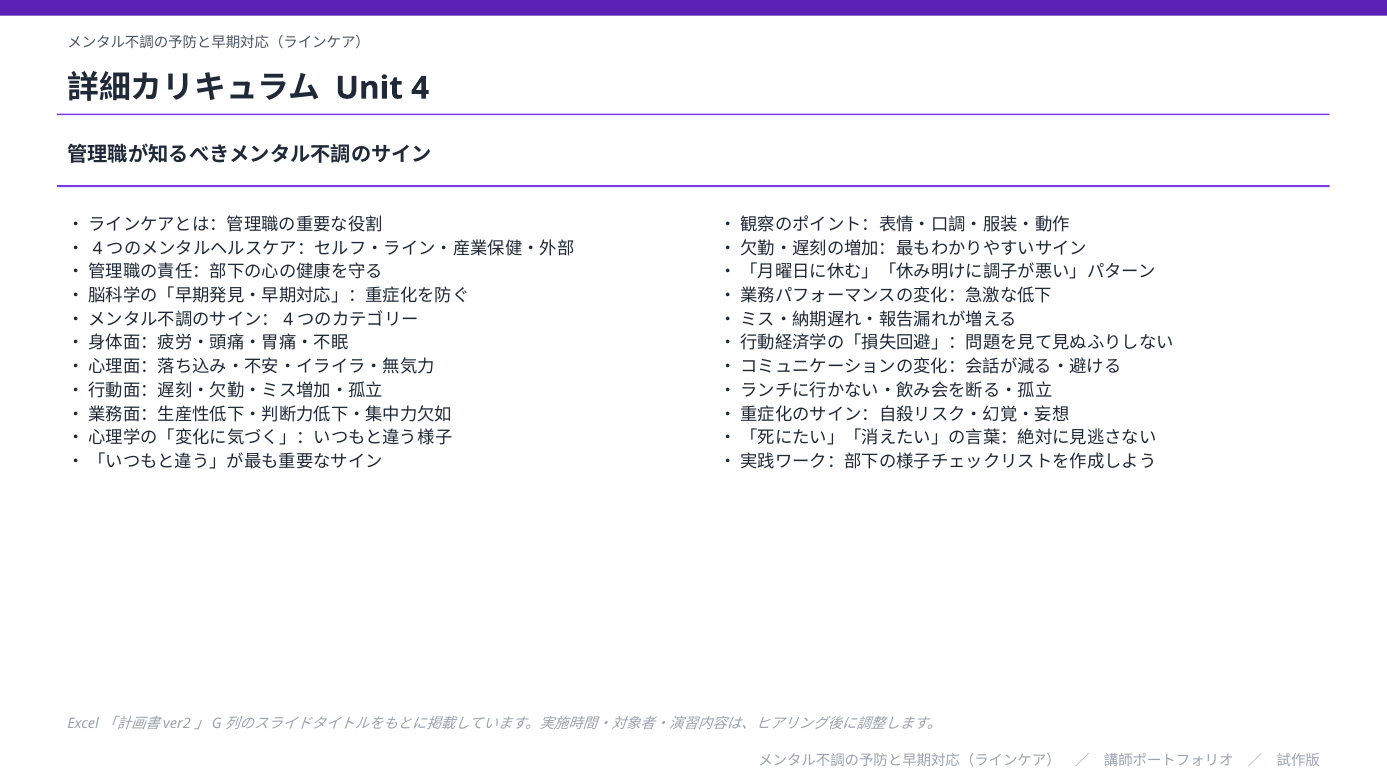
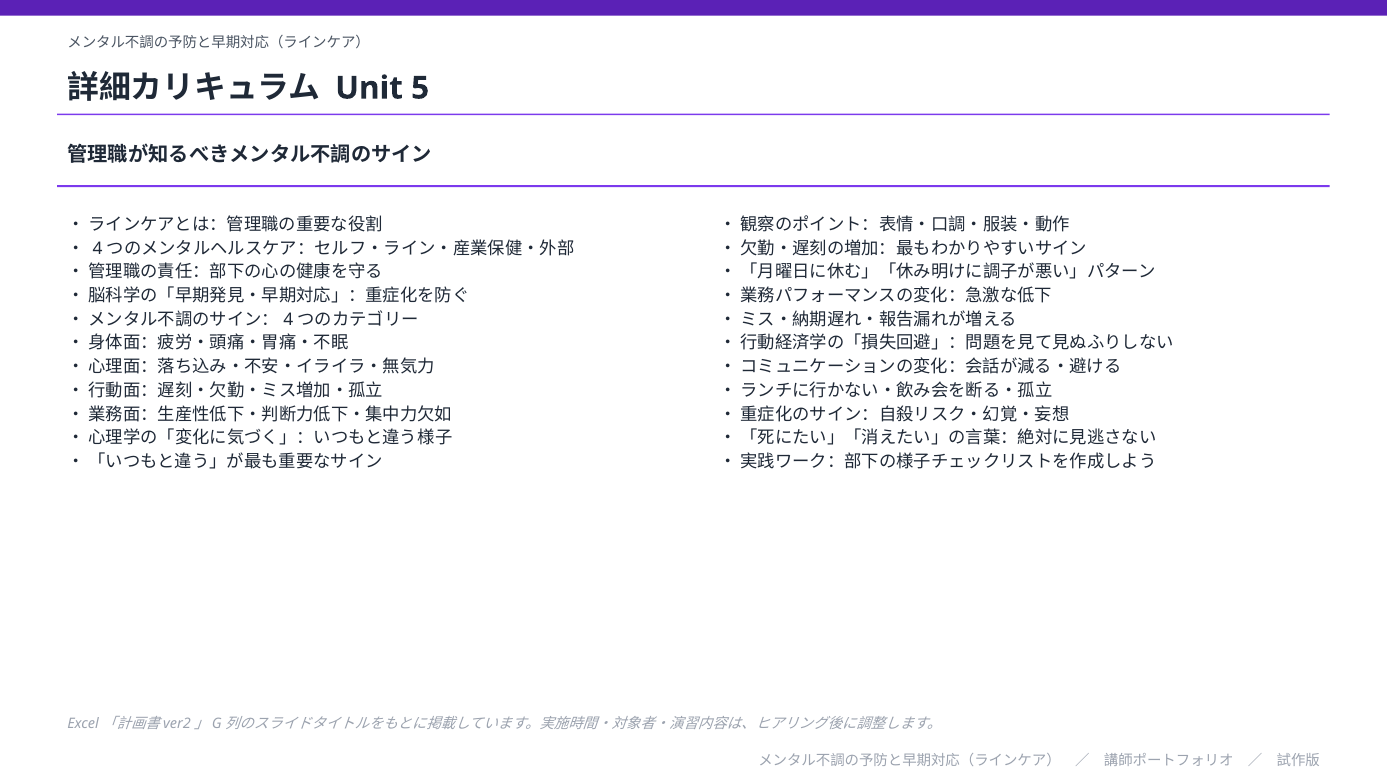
4: 4 -> 5
